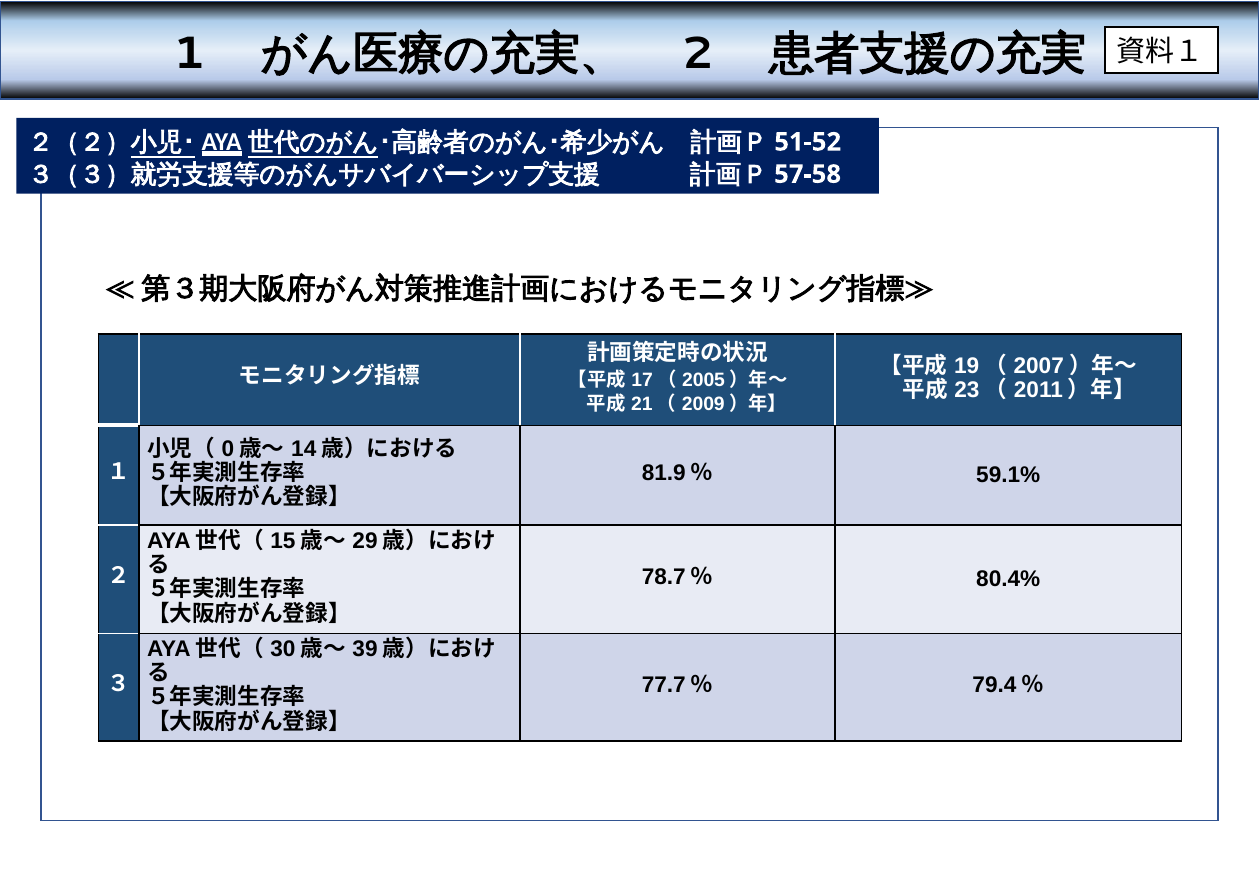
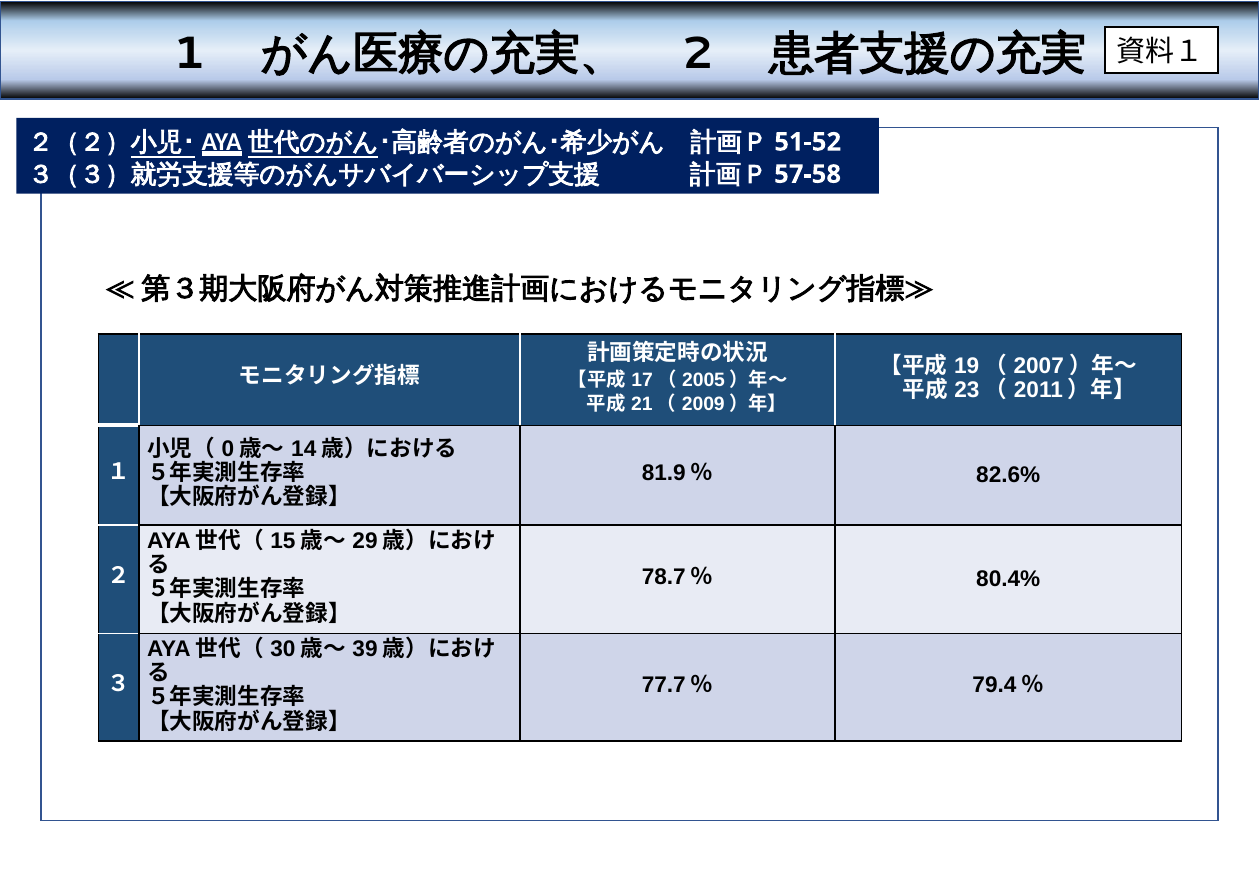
59.1%: 59.1% -> 82.6%
